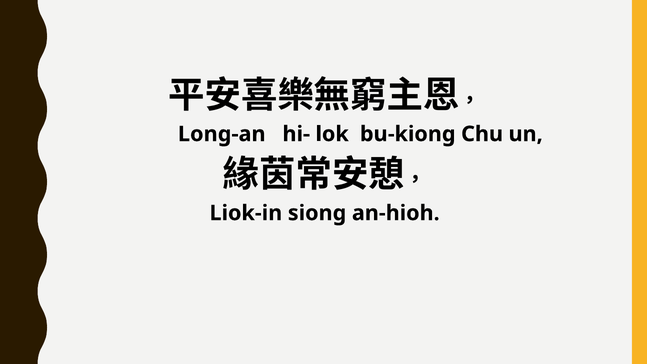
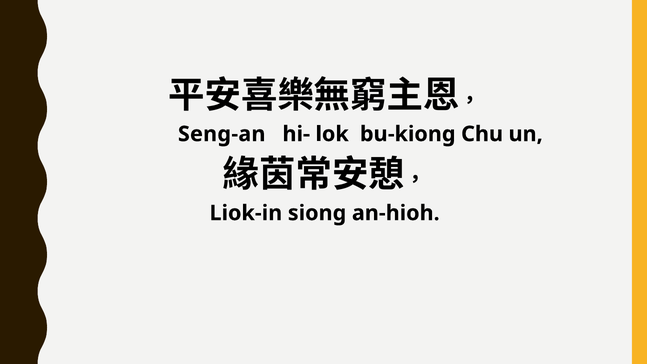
Long-an: Long-an -> Seng-an
